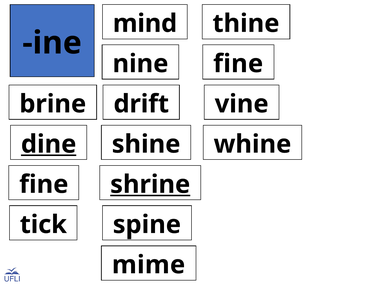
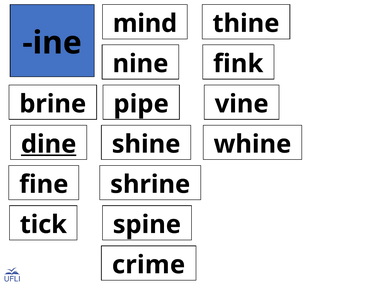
fine at (238, 64): fine -> fink
drift: drift -> pipe
shrine underline: present -> none
mime: mime -> crime
